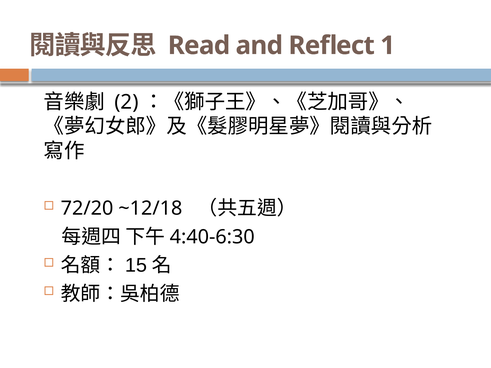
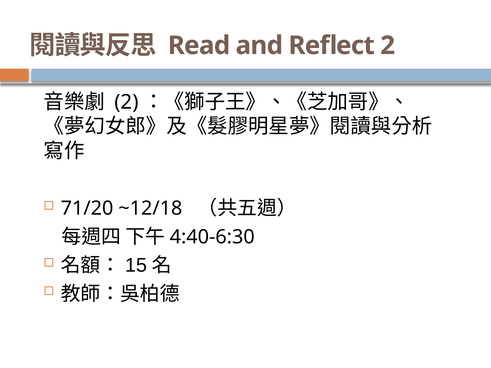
Reflect 1: 1 -> 2
72/20: 72/20 -> 71/20
